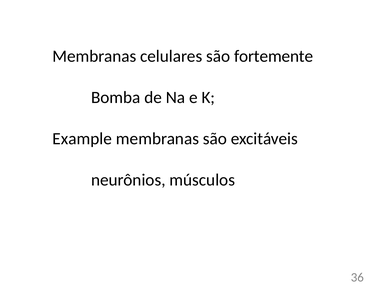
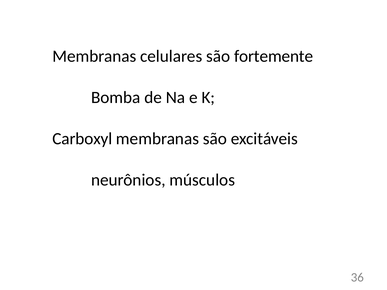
Example: Example -> Carboxyl
